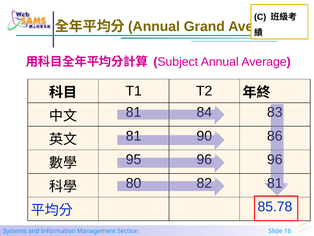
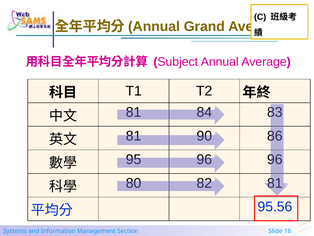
85.78: 85.78 -> 95.56
